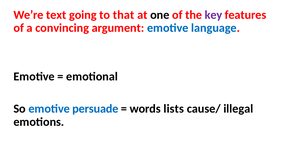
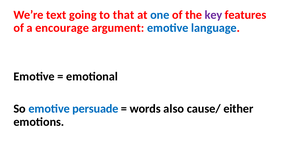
one colour: black -> blue
convincing: convincing -> encourage
lists: lists -> also
illegal: illegal -> either
